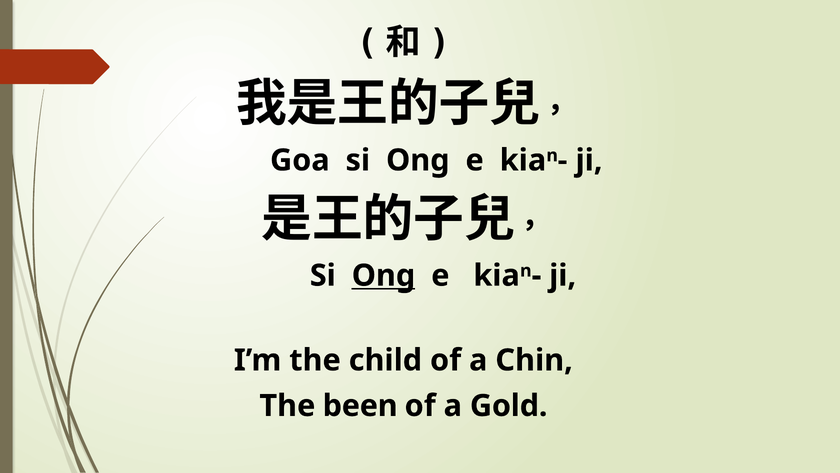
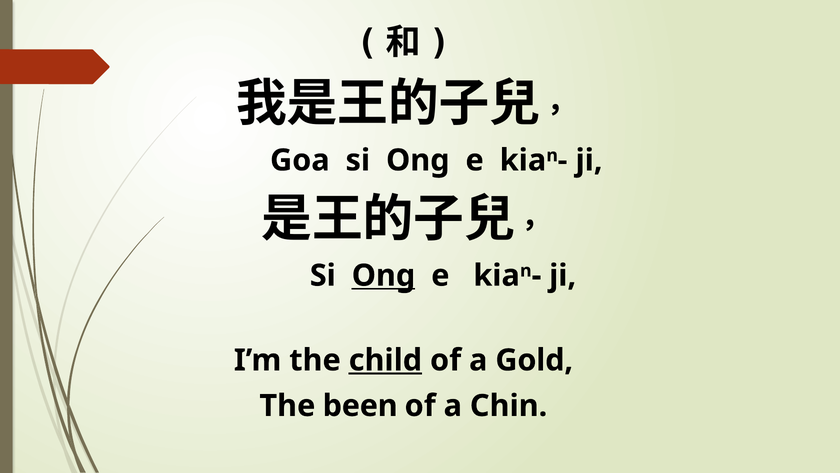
child underline: none -> present
Chin: Chin -> Gold
Gold: Gold -> Chin
